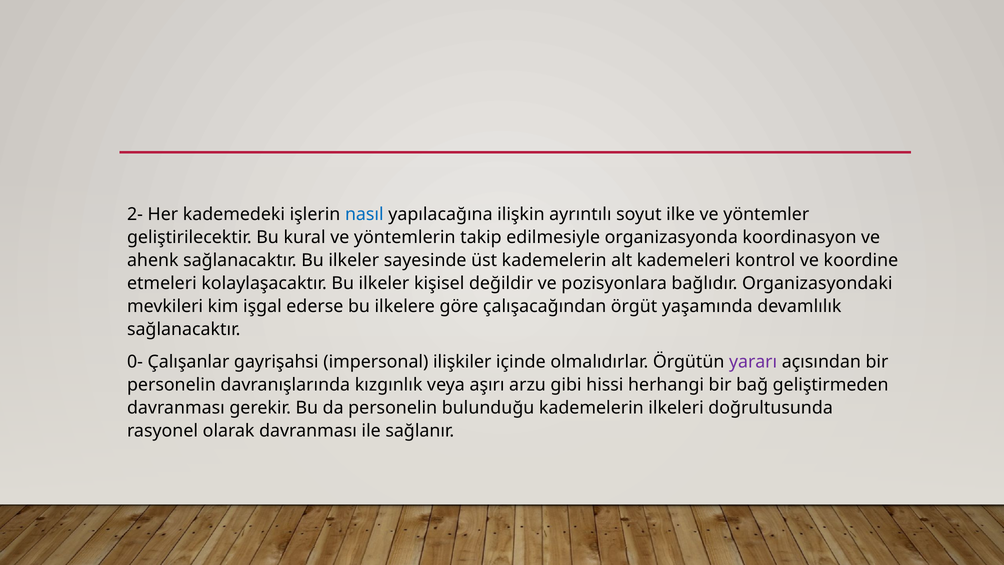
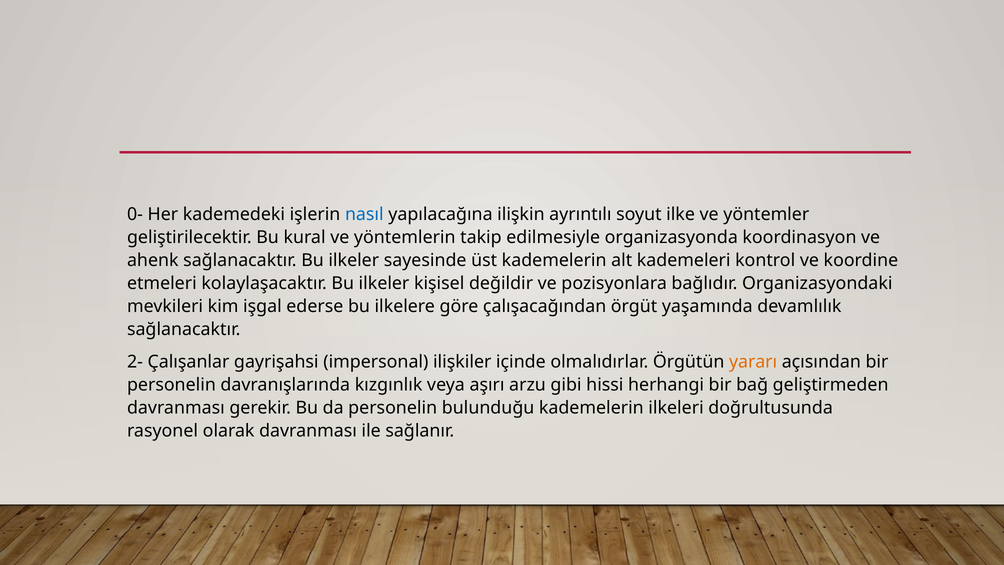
2-: 2- -> 0-
0-: 0- -> 2-
yararı colour: purple -> orange
